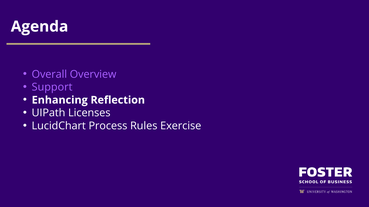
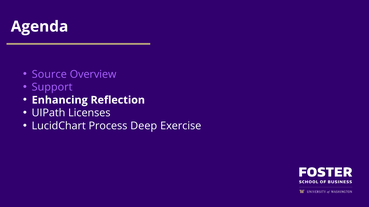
Overall: Overall -> Source
Rules: Rules -> Deep
